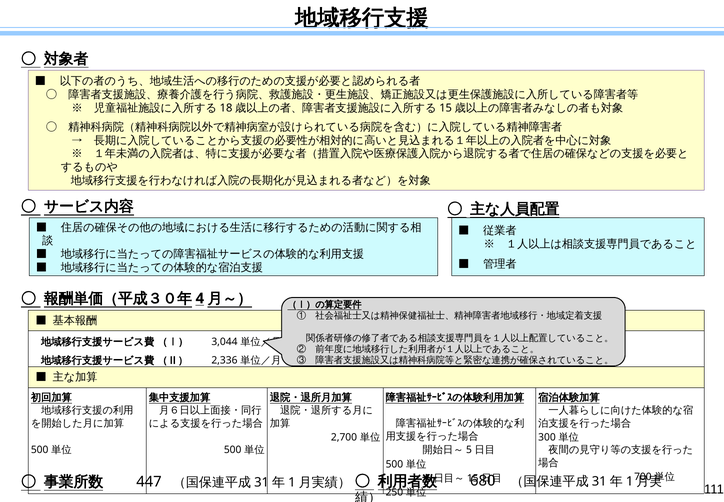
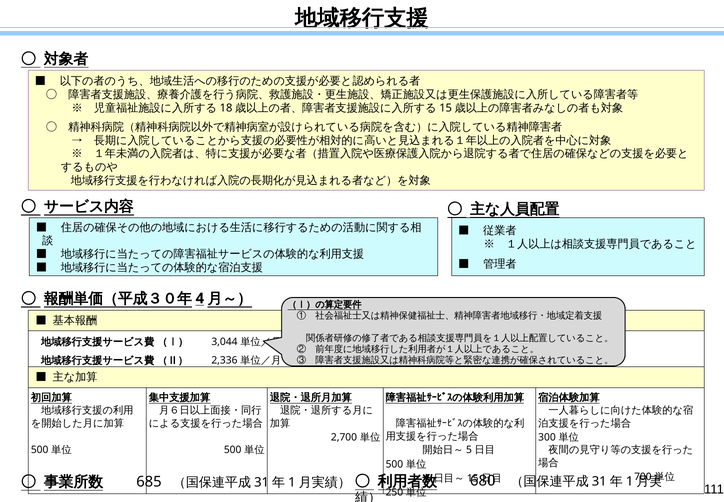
447: 447 -> 685
